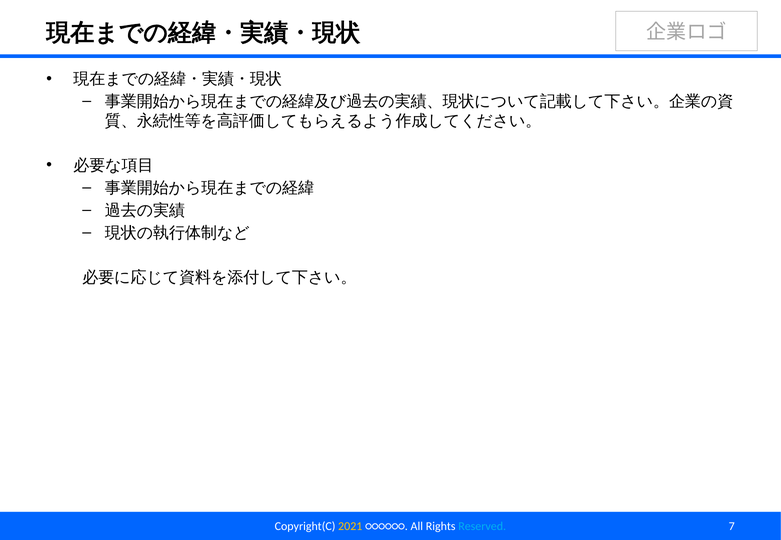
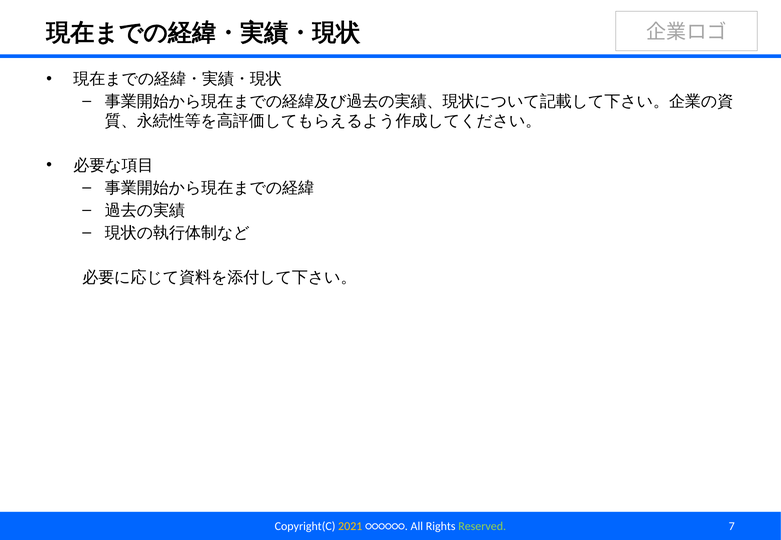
Reserved colour: light blue -> light green
